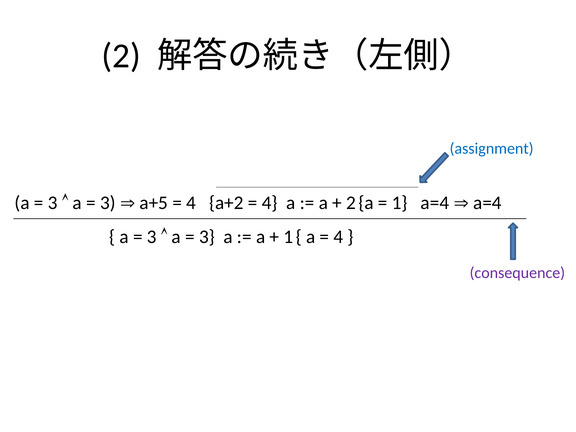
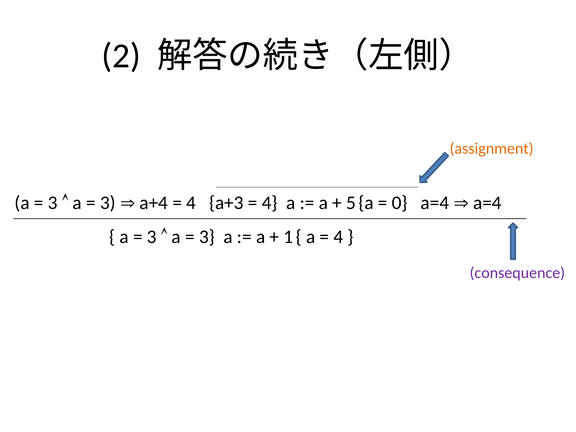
assignment colour: blue -> orange
a+5: a+5 -> a+4
a+2: a+2 -> a+3
2 at (351, 203): 2 -> 5
1 at (400, 203): 1 -> 0
